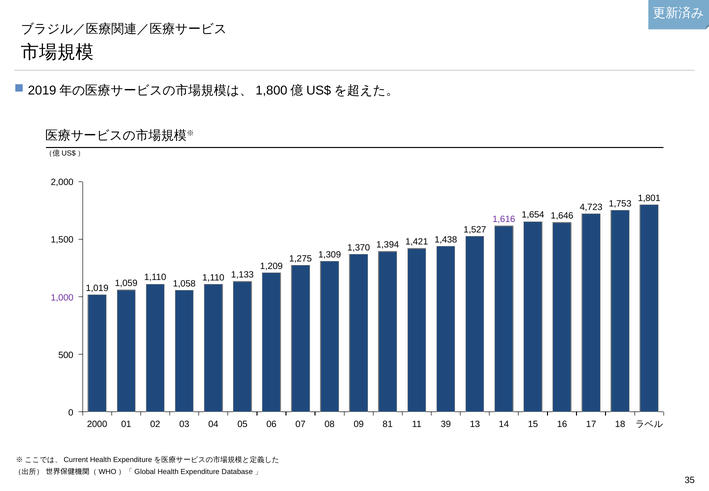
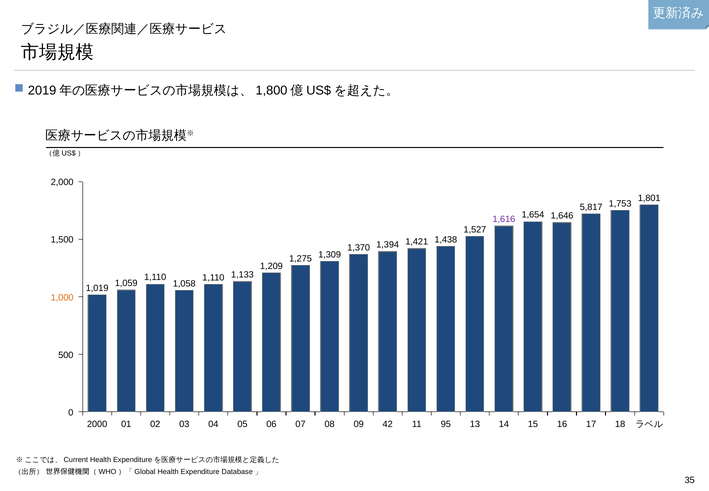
4,723: 4,723 -> 5,817
1,000 colour: purple -> orange
81: 81 -> 42
39: 39 -> 95
